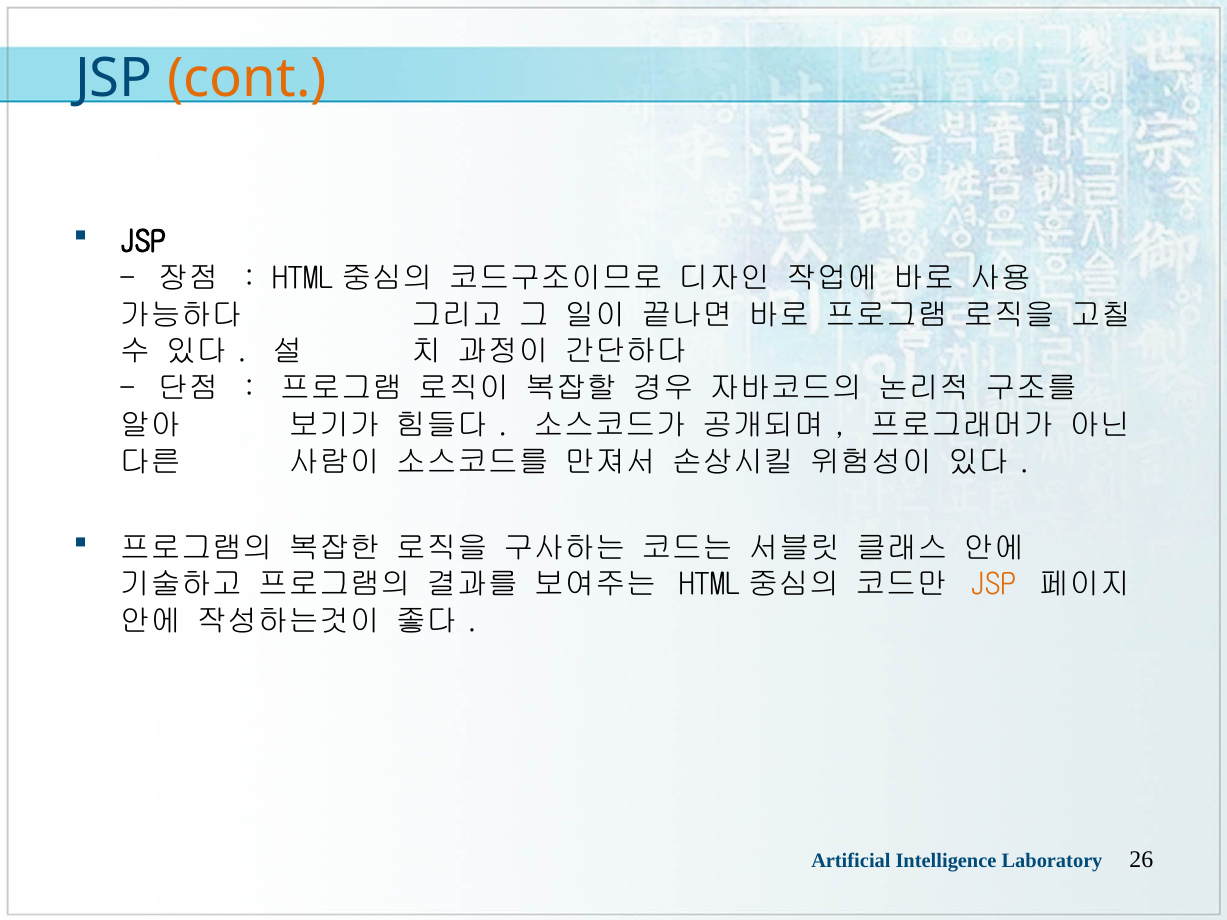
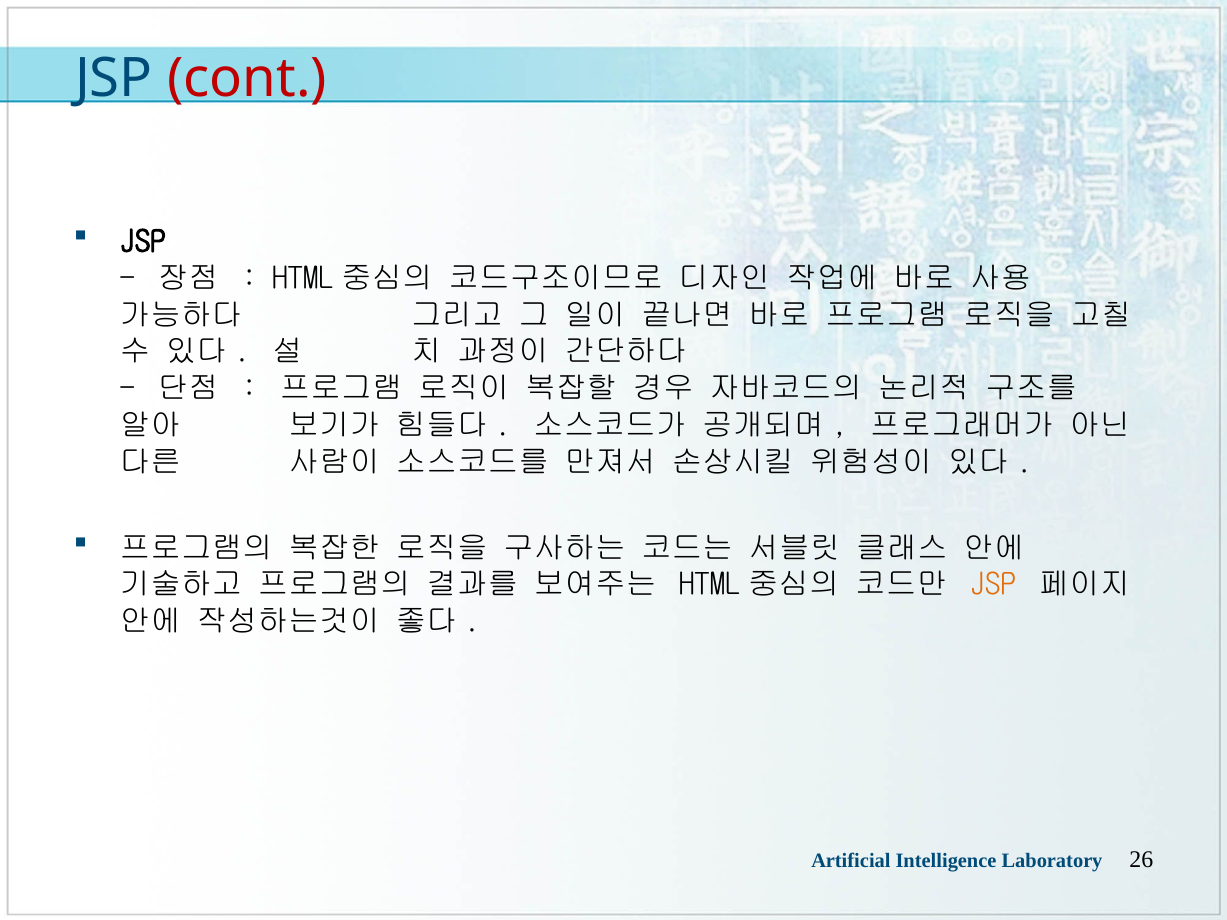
cont colour: orange -> red
